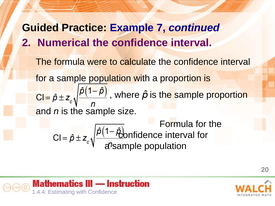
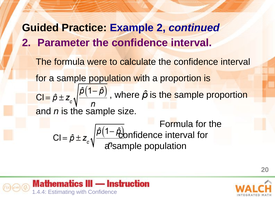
Example 7: 7 -> 2
Numerical: Numerical -> Parameter
